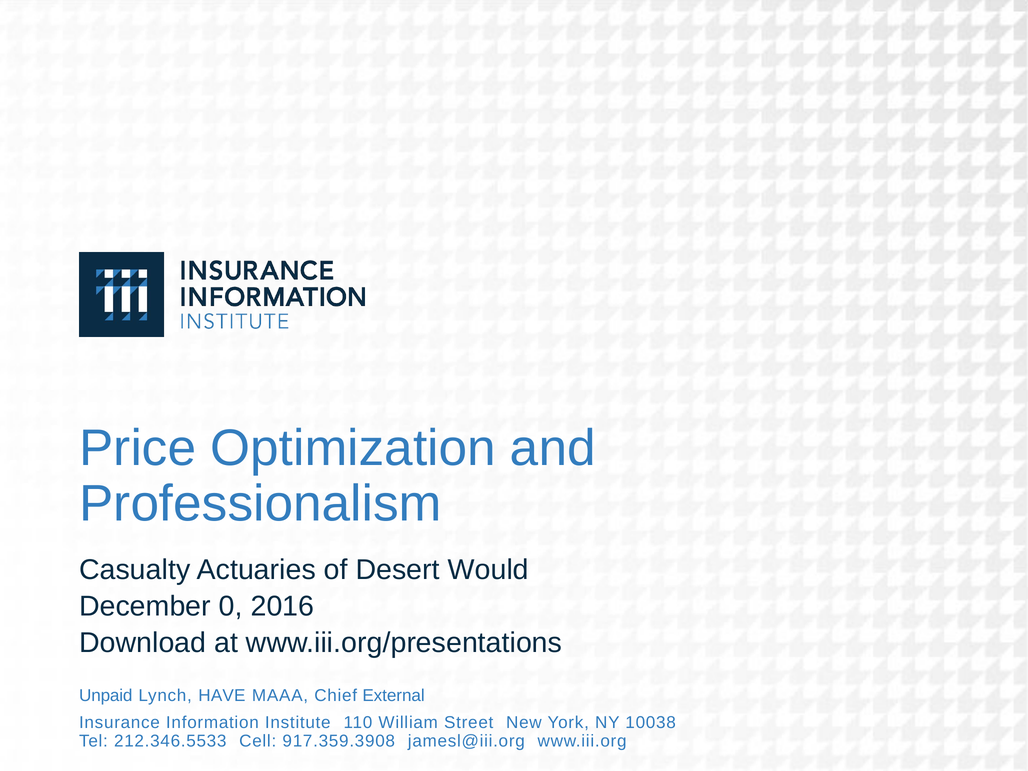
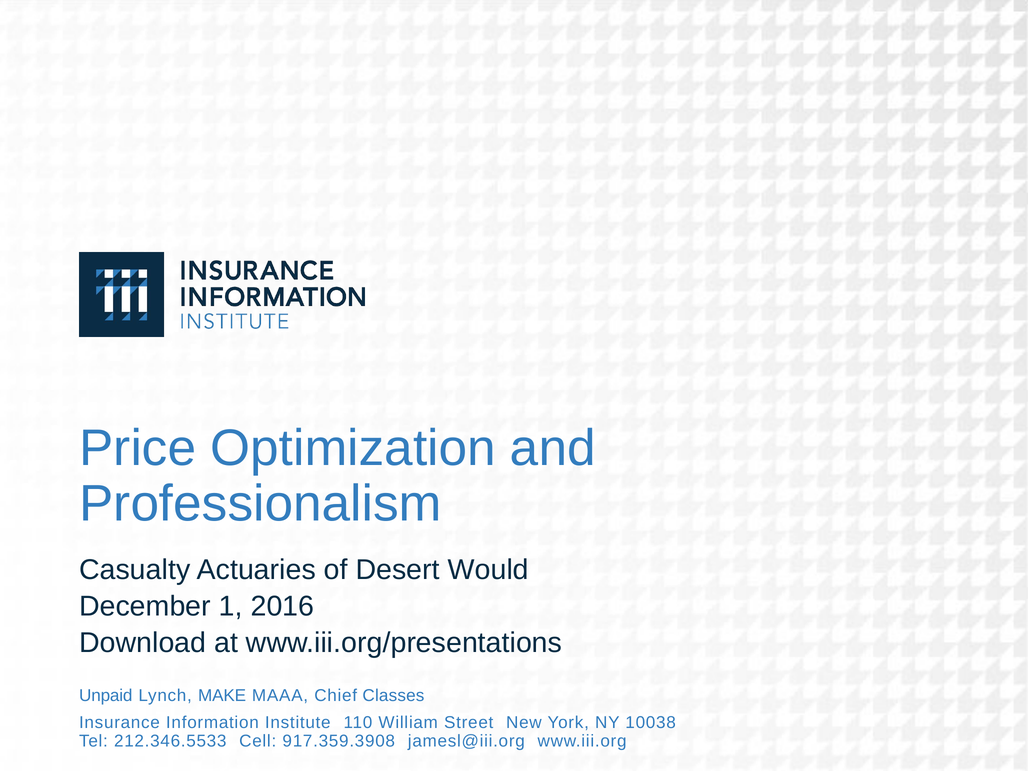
0: 0 -> 1
HAVE: HAVE -> MAKE
External: External -> Classes
